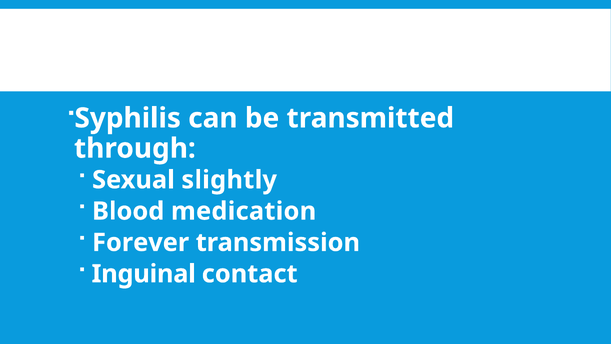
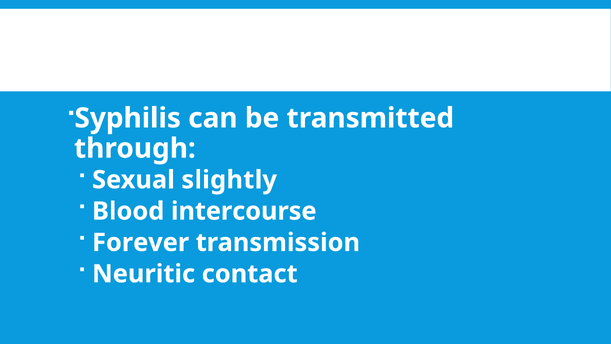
medication: medication -> intercourse
Inguinal: Inguinal -> Neuritic
